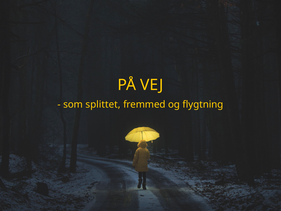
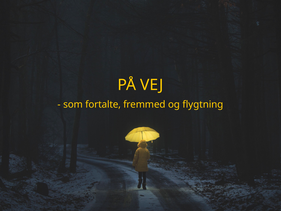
splittet: splittet -> fortalte
